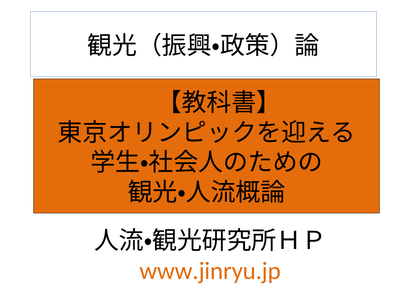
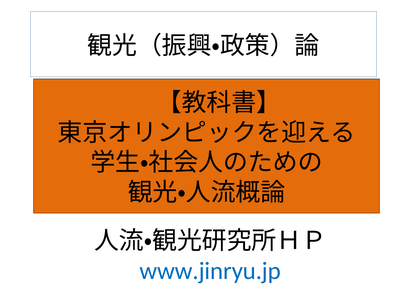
www.jinryu.jp colour: orange -> blue
